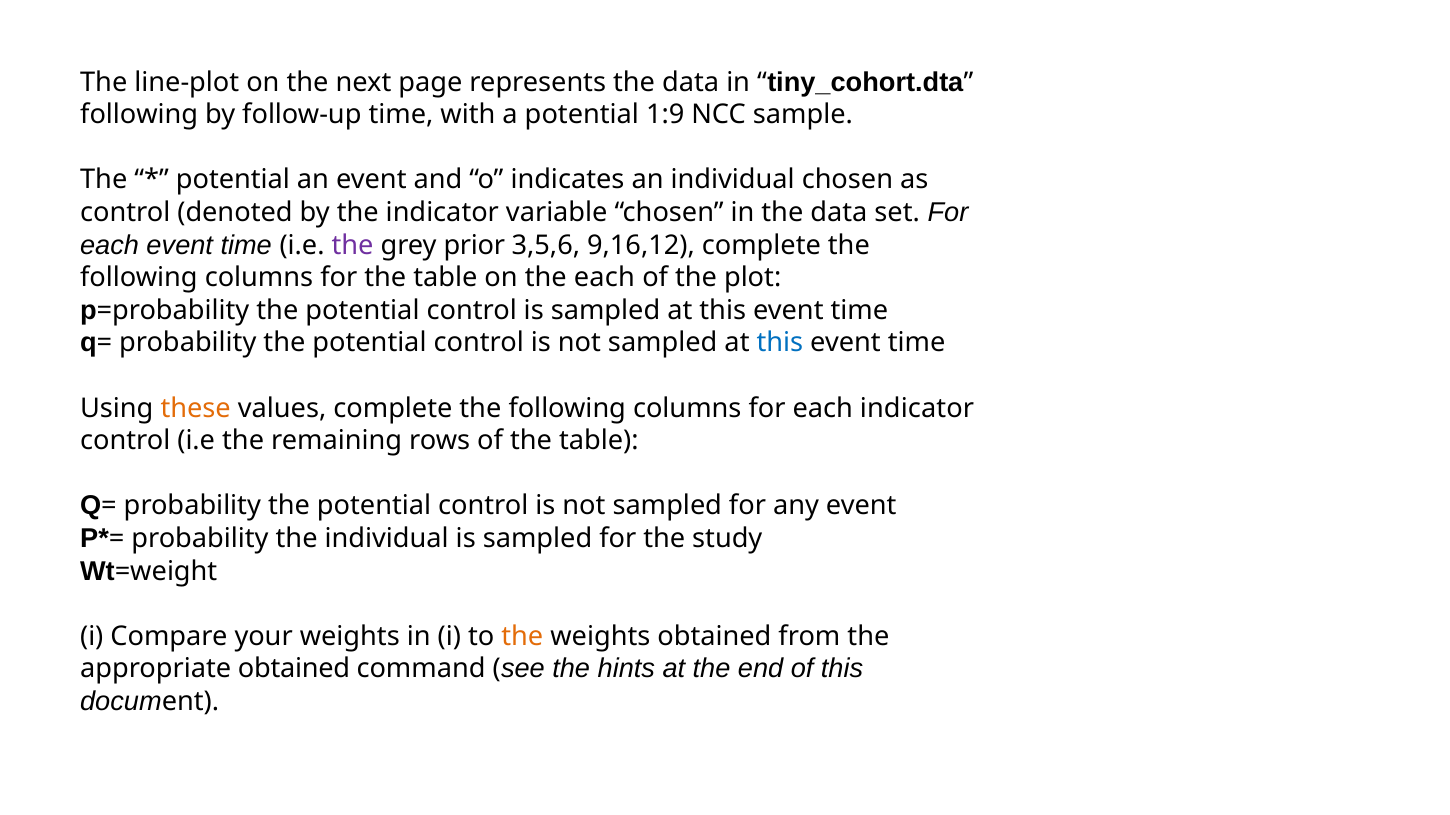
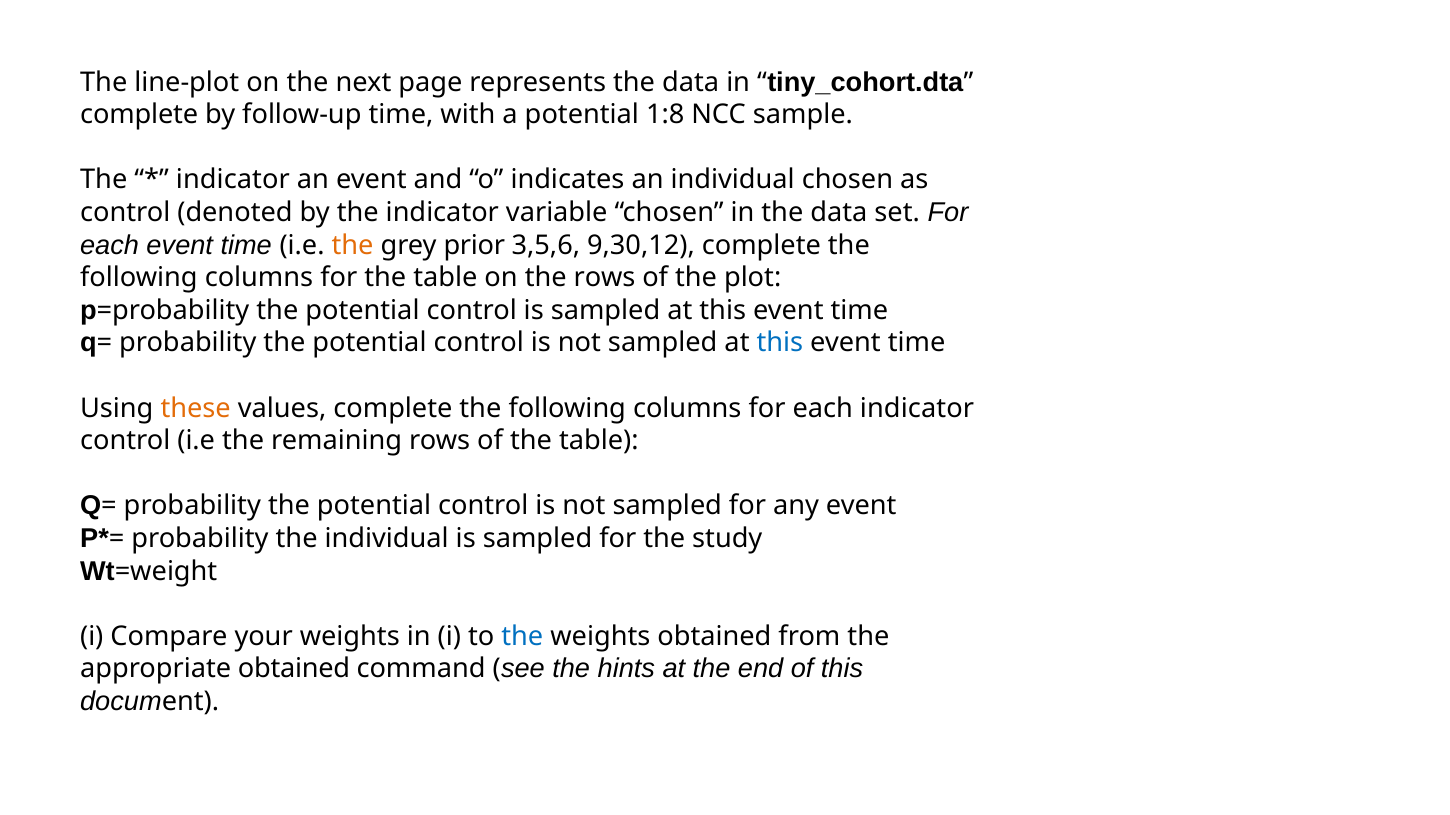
following at (139, 115): following -> complete
1:9: 1:9 -> 1:8
potential at (233, 180): potential -> indicator
the at (353, 245) colour: purple -> orange
9,16,12: 9,16,12 -> 9,30,12
the each: each -> rows
the at (522, 637) colour: orange -> blue
